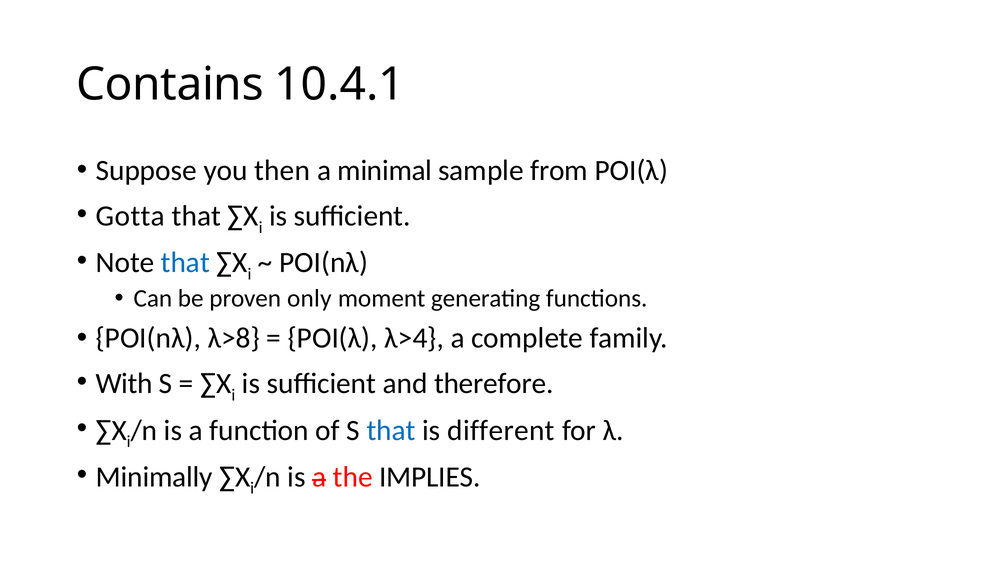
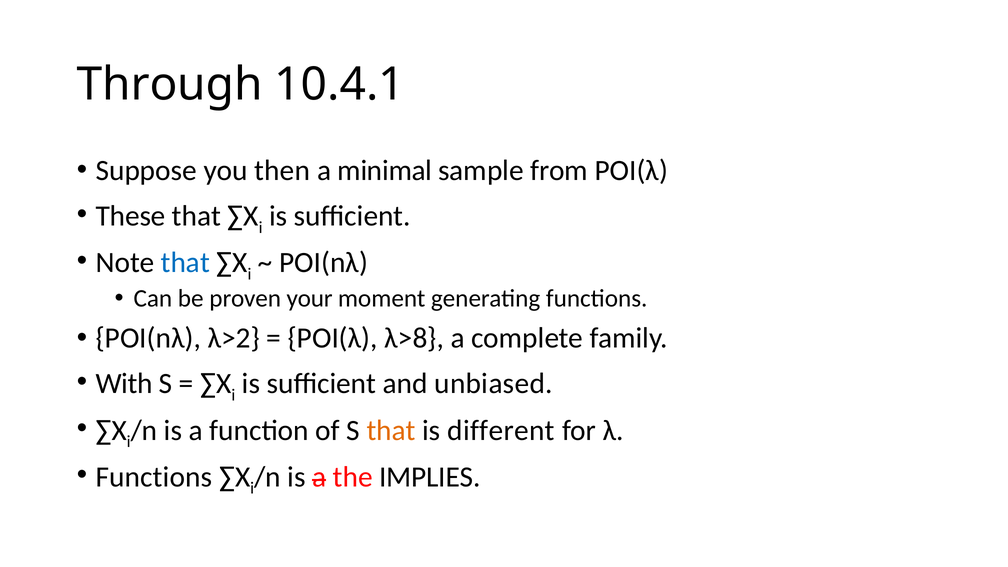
Contains: Contains -> Through
Gotta: Gotta -> These
only: only -> your
λ>8: λ>8 -> λ>2
λ>4: λ>4 -> λ>8
therefore: therefore -> unbiased
that at (391, 430) colour: blue -> orange
Minimally at (154, 477): Minimally -> Functions
